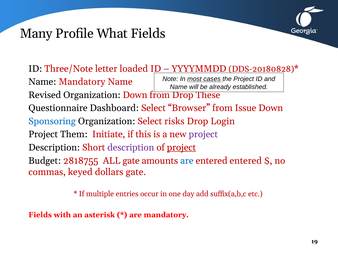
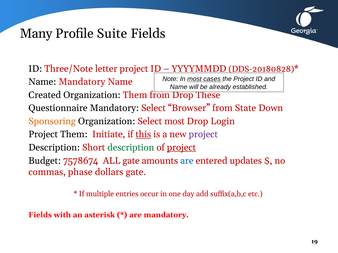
What: What -> Suite
letter loaded: loaded -> project
Revised: Revised -> Created
Organization Down: Down -> Them
Questionnaire Dashboard: Dashboard -> Mandatory
Issue: Issue -> State
Sponsoring colour: blue -> orange
Select risks: risks -> most
this underline: none -> present
description at (131, 148) colour: purple -> green
2818755: 2818755 -> 7578674
entered entered: entered -> updates
keyed: keyed -> phase
